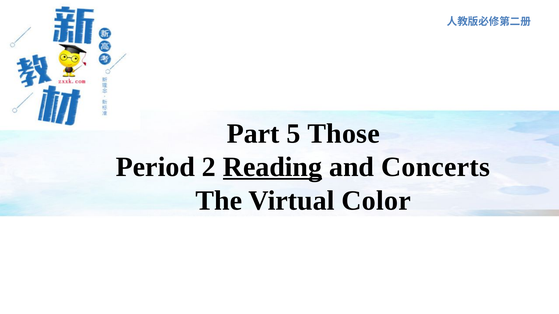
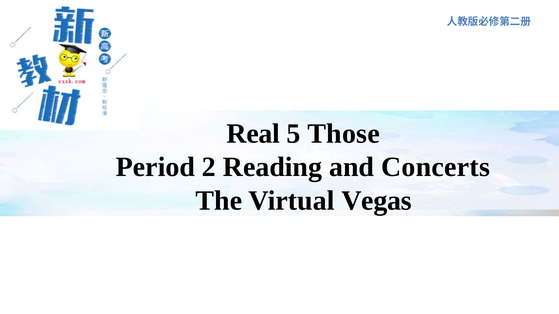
Part: Part -> Real
Reading underline: present -> none
Color: Color -> Vegas
